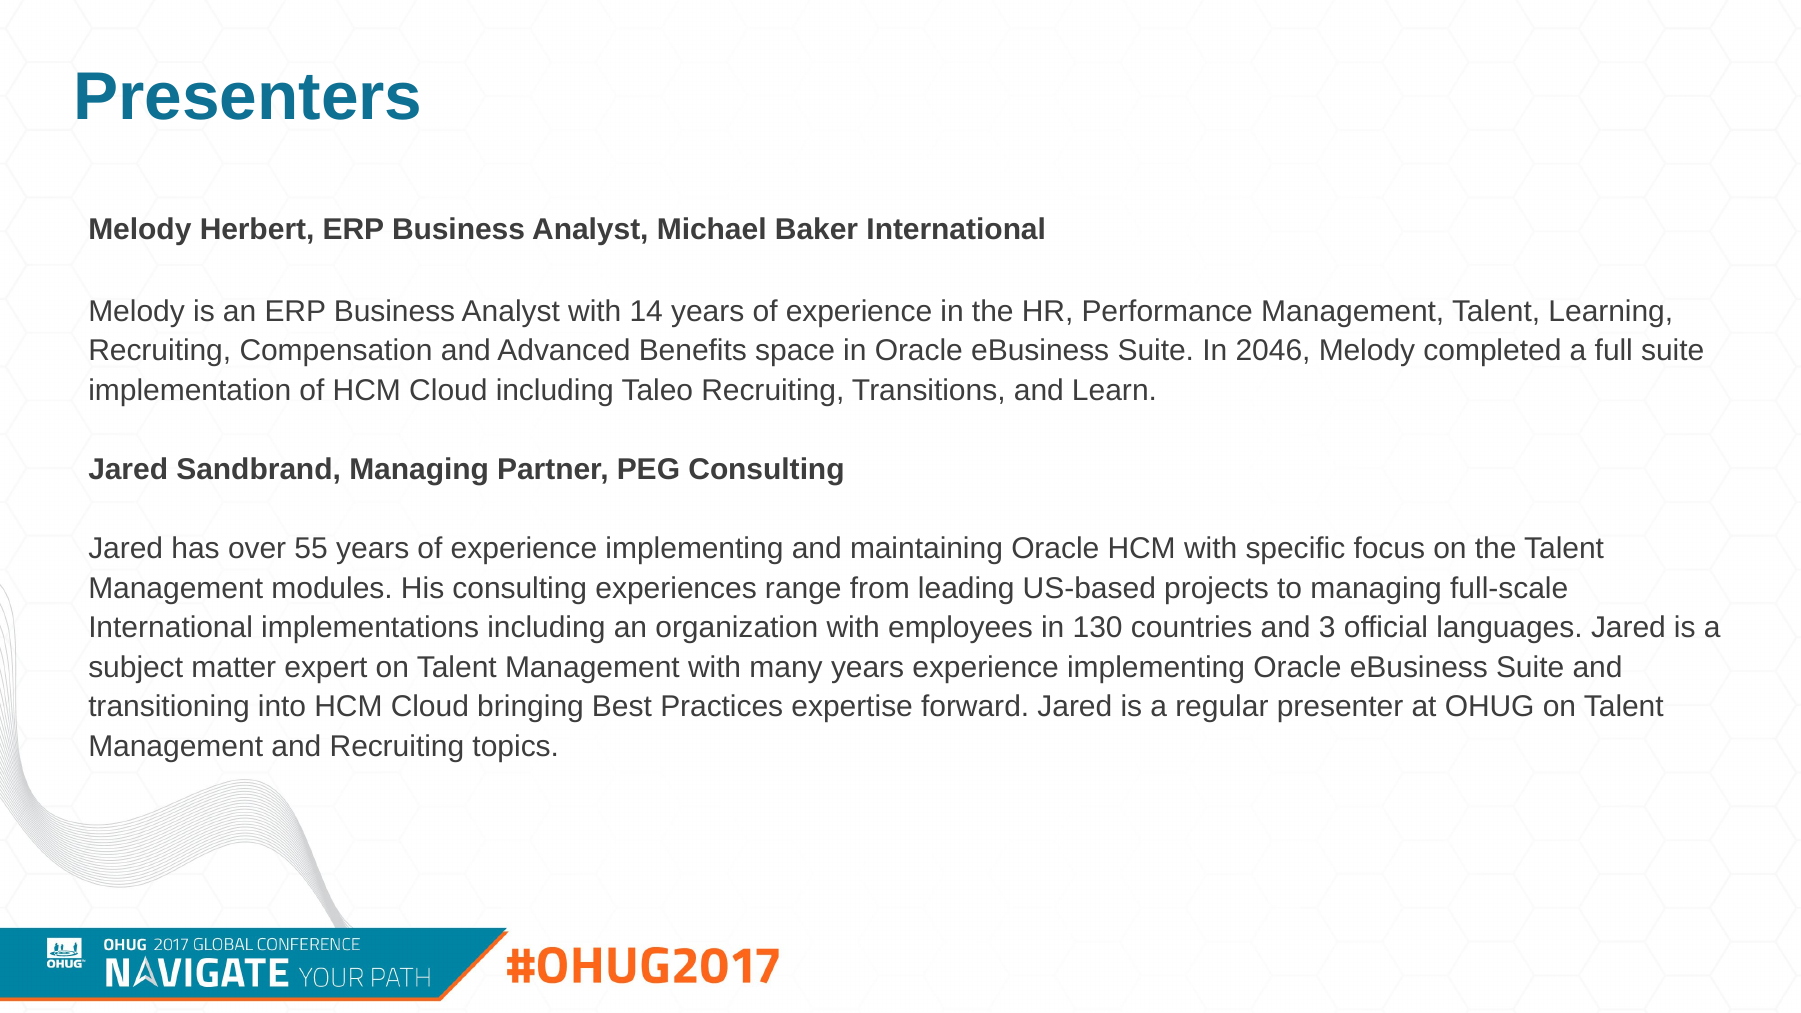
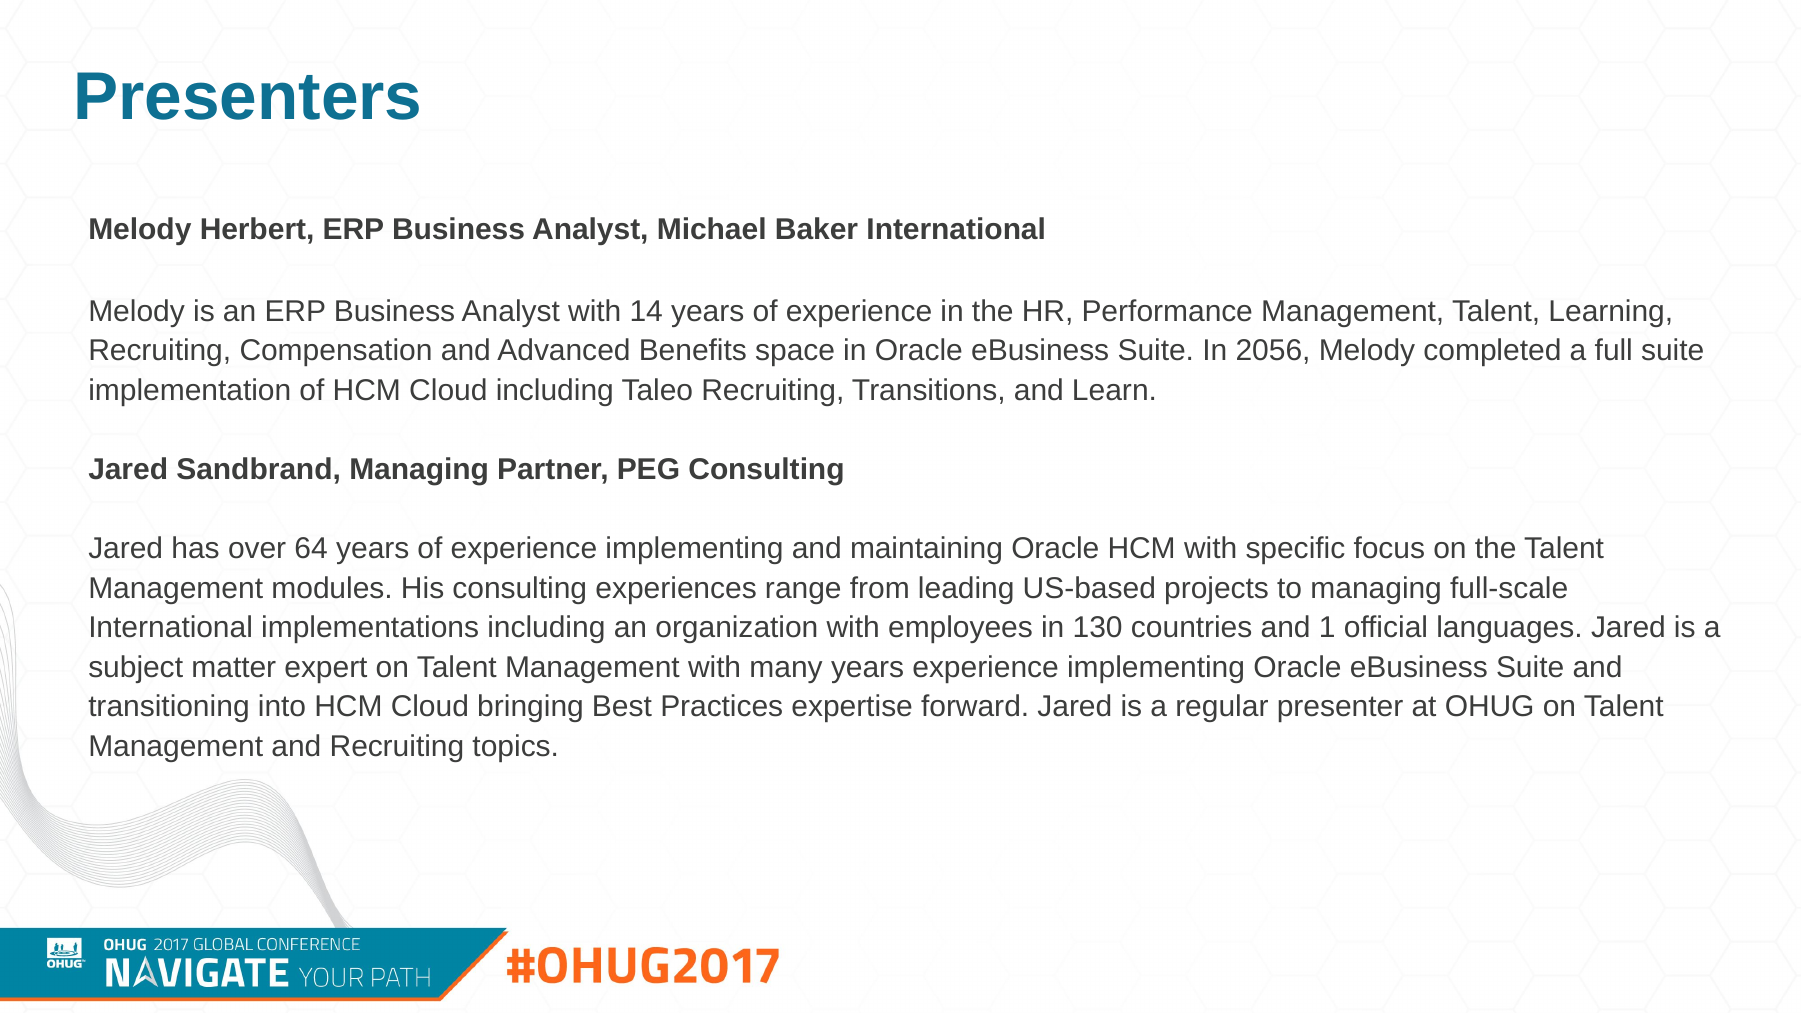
2046: 2046 -> 2056
55: 55 -> 64
3: 3 -> 1
